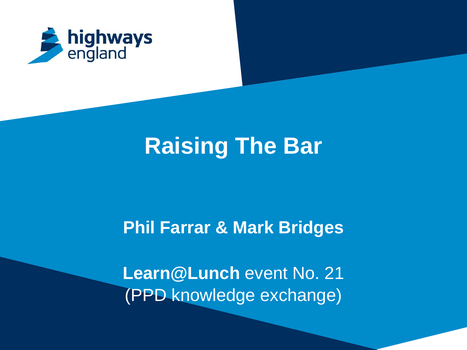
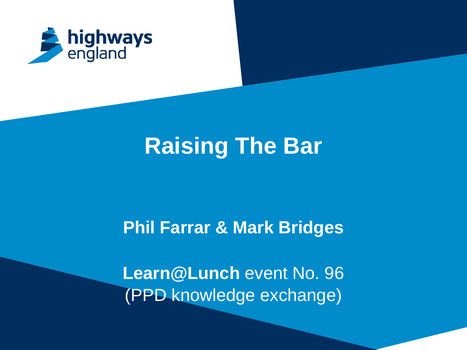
21: 21 -> 96
